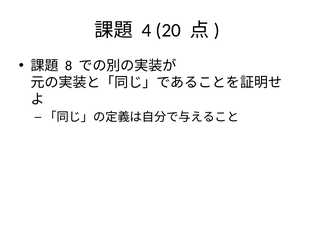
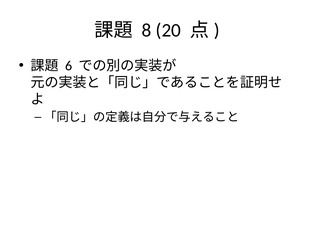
4: 4 -> 8
8: 8 -> 6
